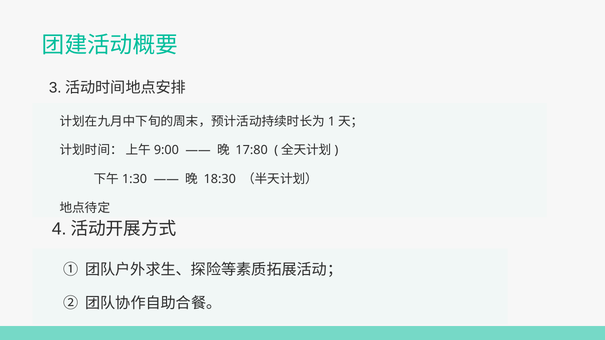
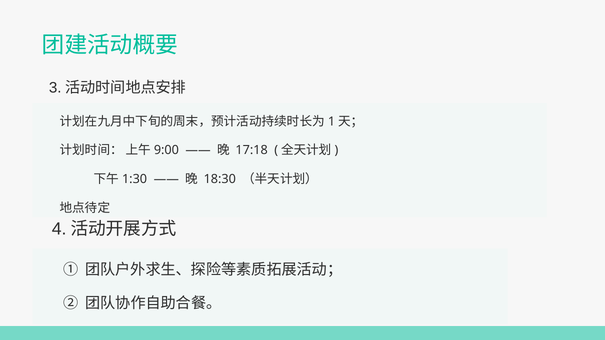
17:80: 17:80 -> 17:18
